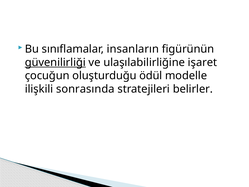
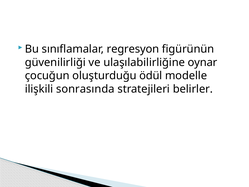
insanların: insanların -> regresyon
güvenilirliği underline: present -> none
işaret: işaret -> oynar
